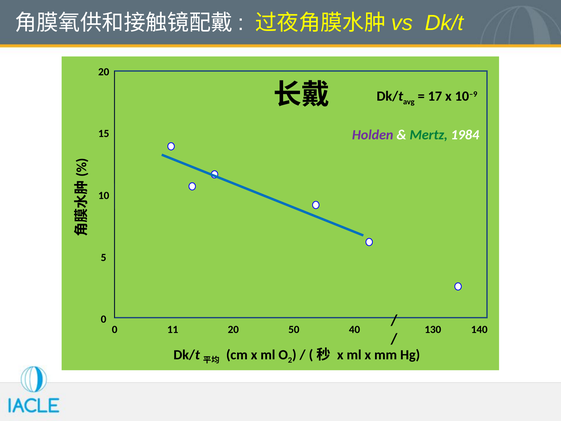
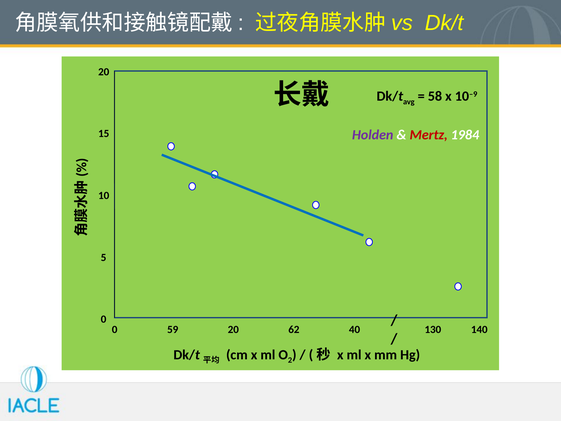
17: 17 -> 58
Mertz colour: green -> red
11: 11 -> 59
50: 50 -> 62
